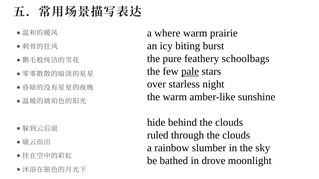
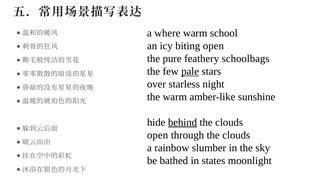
prairie: prairie -> school
biting burst: burst -> open
behind underline: none -> present
ruled at (158, 135): ruled -> open
drove: drove -> states
